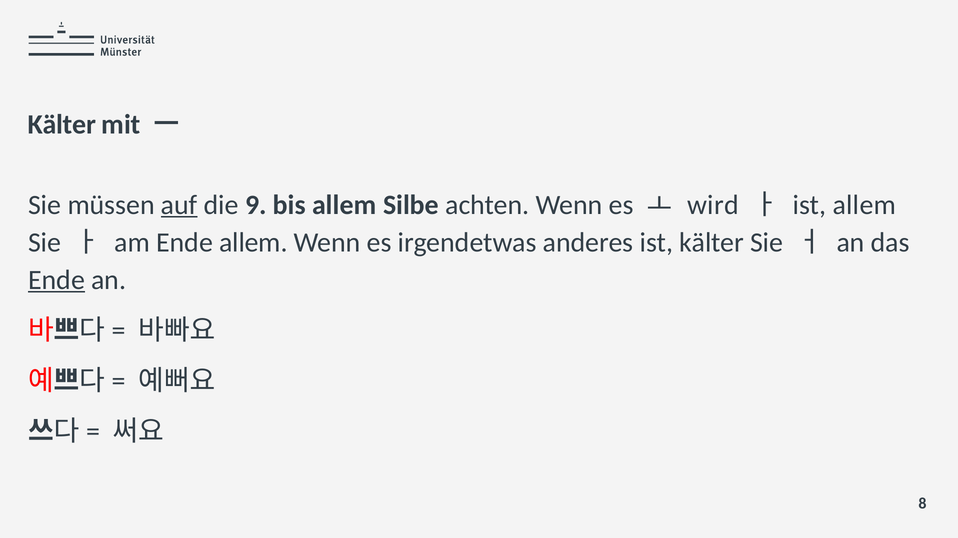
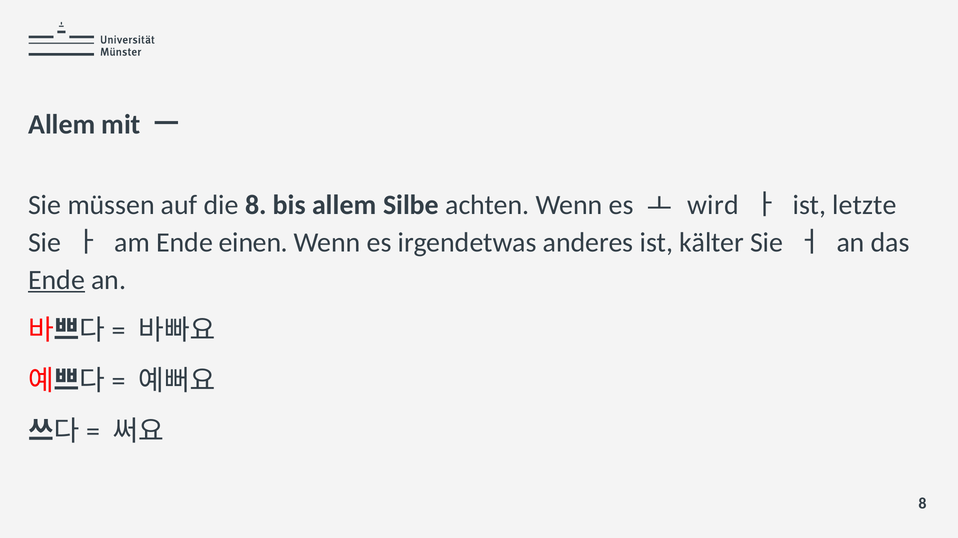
Kälter at (62, 125): Kälter -> Allem
auf underline: present -> none
die 9: 9 -> 8
ist allem: allem -> letzte
Ende allem: allem -> einen
